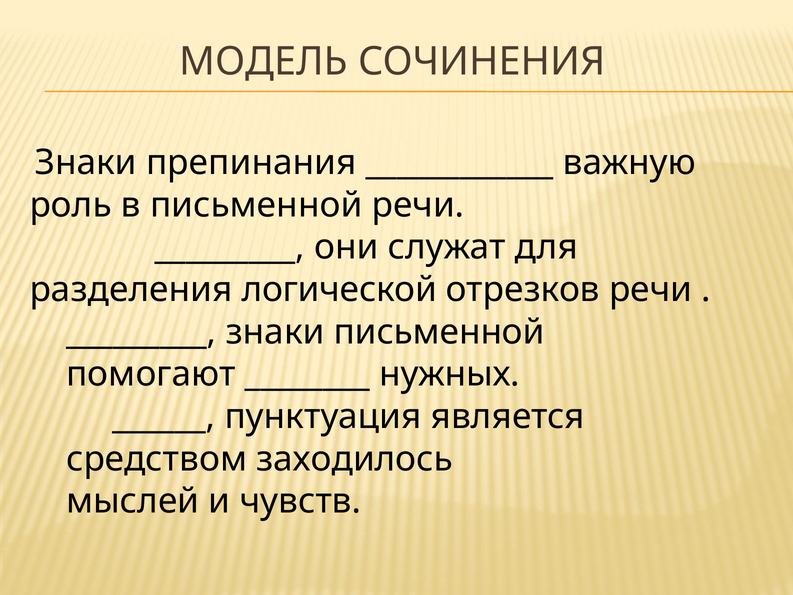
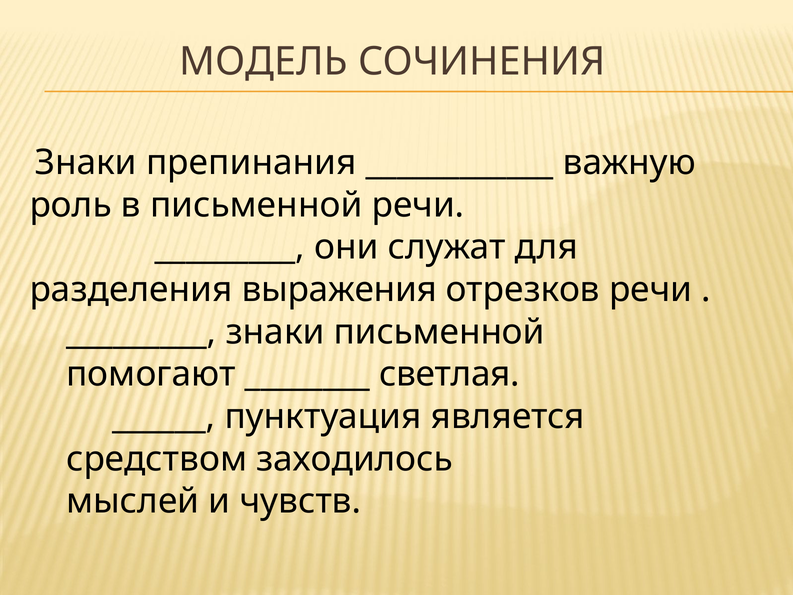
логической: логической -> выражения
нужных: нужных -> светлая
